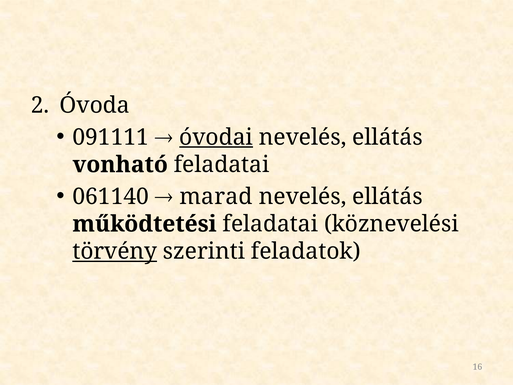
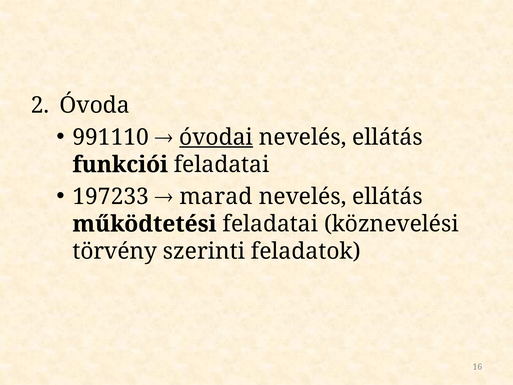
091111: 091111 -> 991110
vonható: vonható -> funkciói
061140: 061140 -> 197233
törvény underline: present -> none
